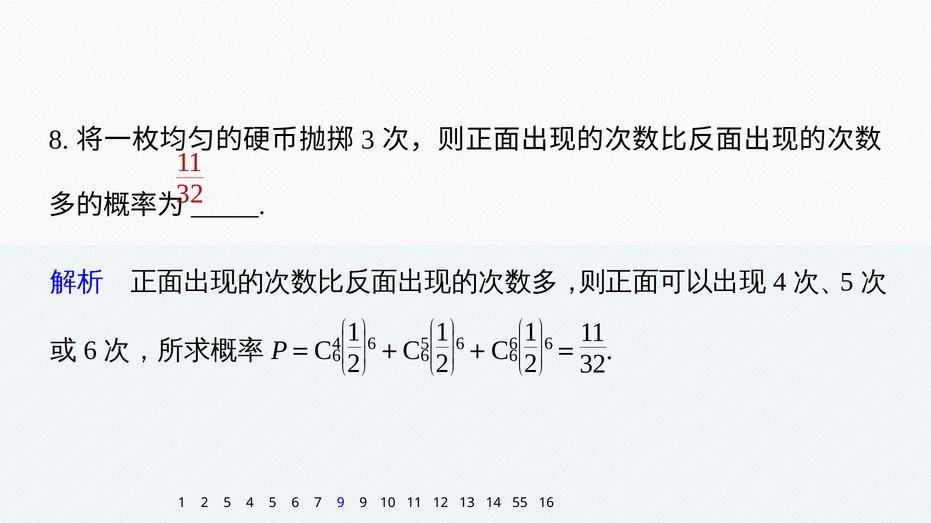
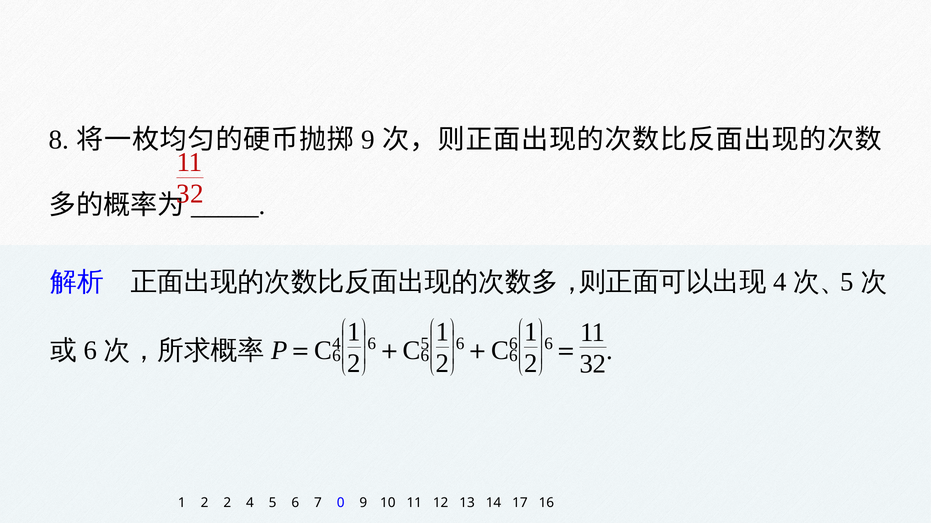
3 at (368, 140): 3 -> 9
2 5: 5 -> 2
7 9: 9 -> 0
55: 55 -> 17
